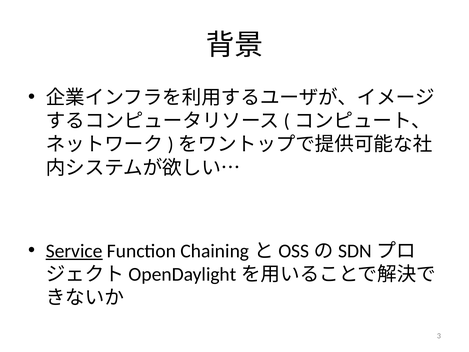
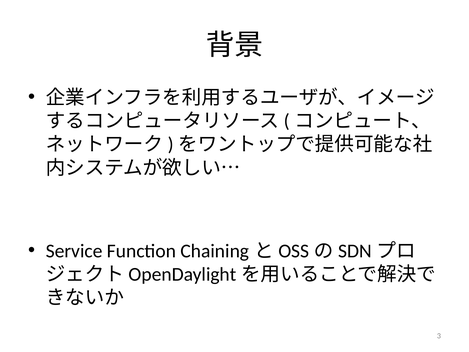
Service underline: present -> none
